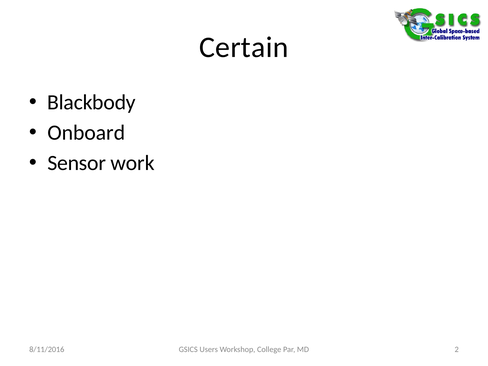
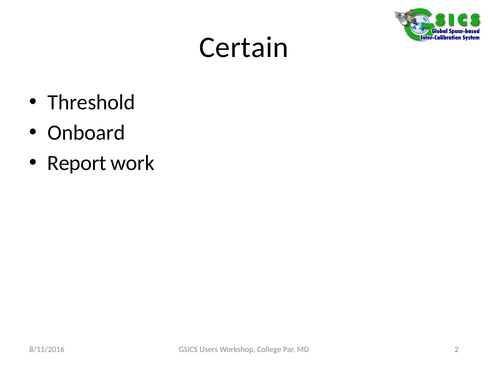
Blackbody: Blackbody -> Threshold
Sensor: Sensor -> Report
